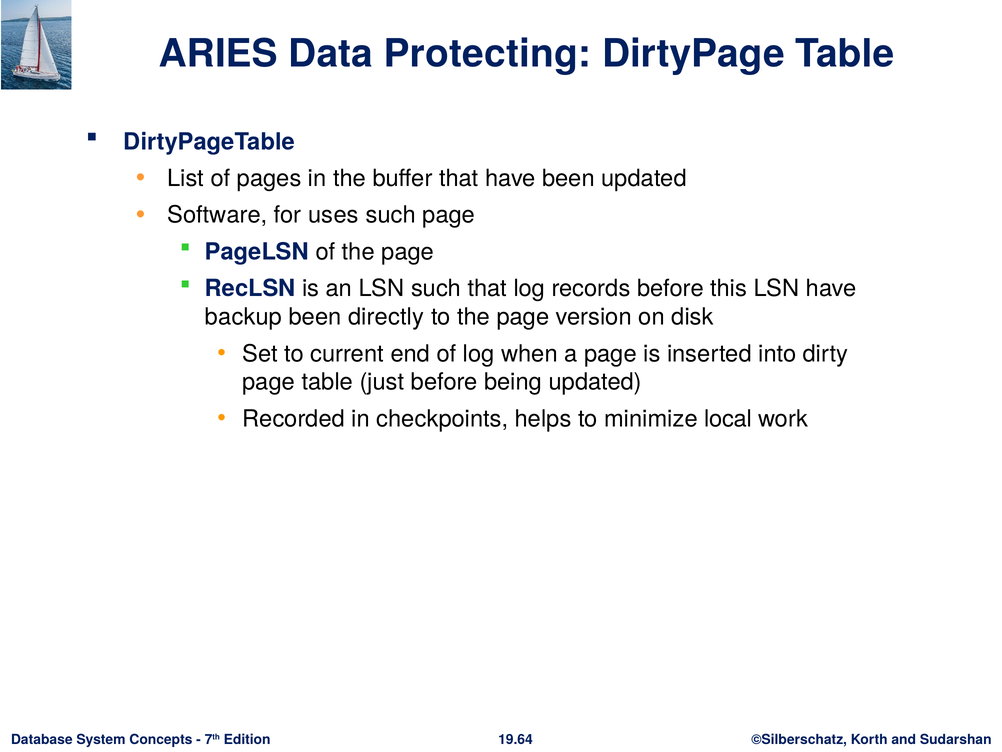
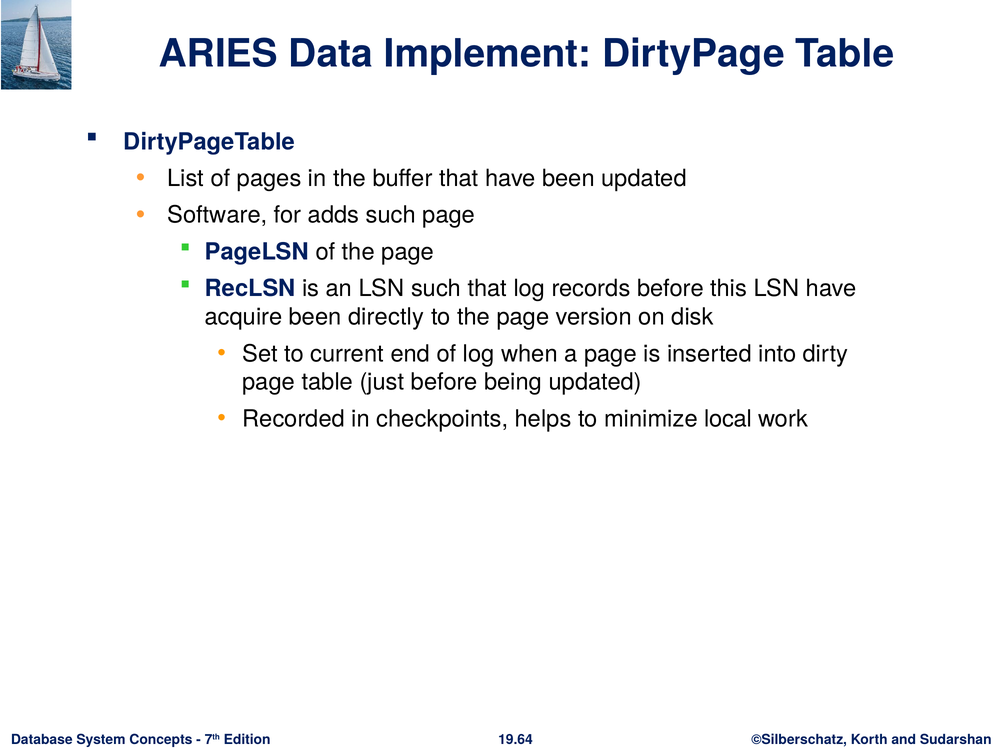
Protecting: Protecting -> Implement
uses: uses -> adds
backup: backup -> acquire
